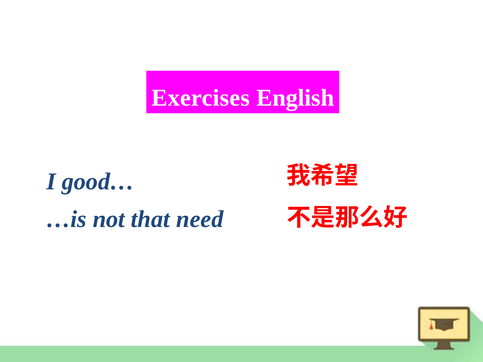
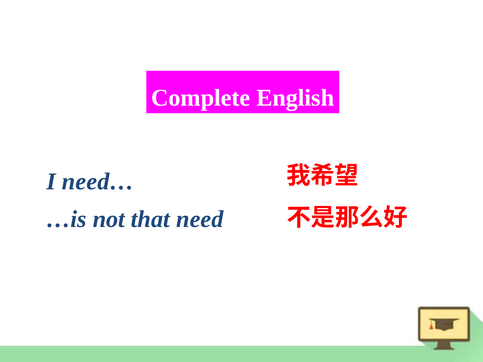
Exercises: Exercises -> Complete
good…: good… -> need…
